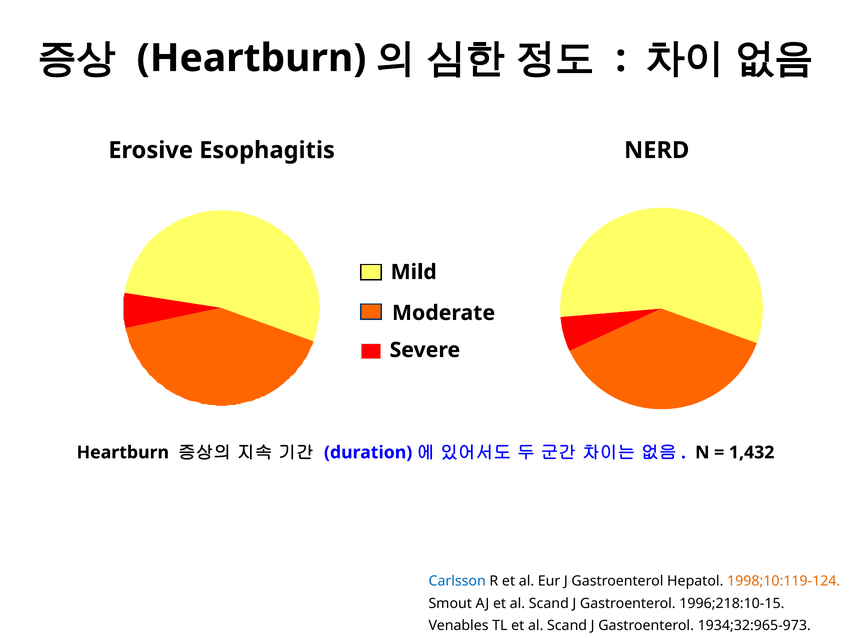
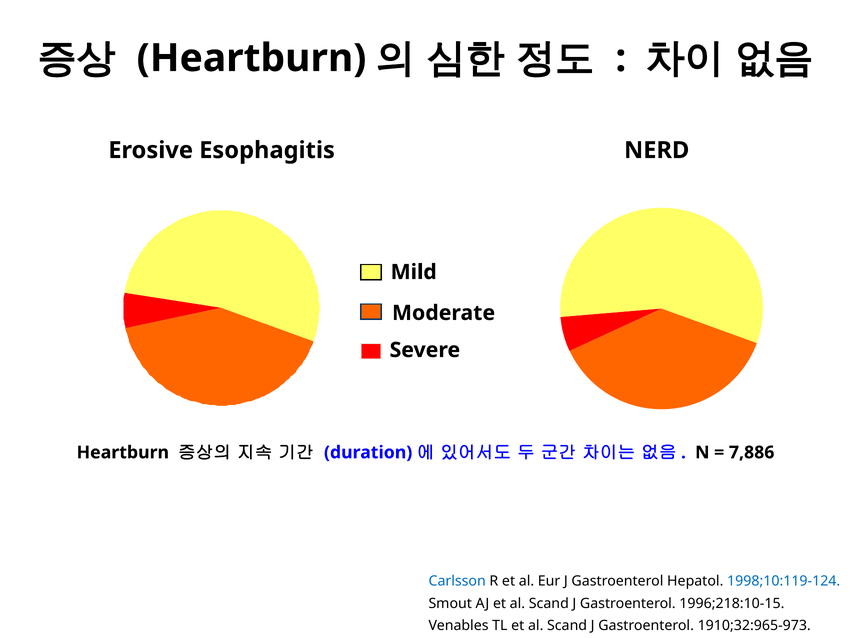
1,432: 1,432 -> 7,886
1998;10:119-124 colour: orange -> blue
1934;32:965-973: 1934;32:965-973 -> 1910;32:965-973
